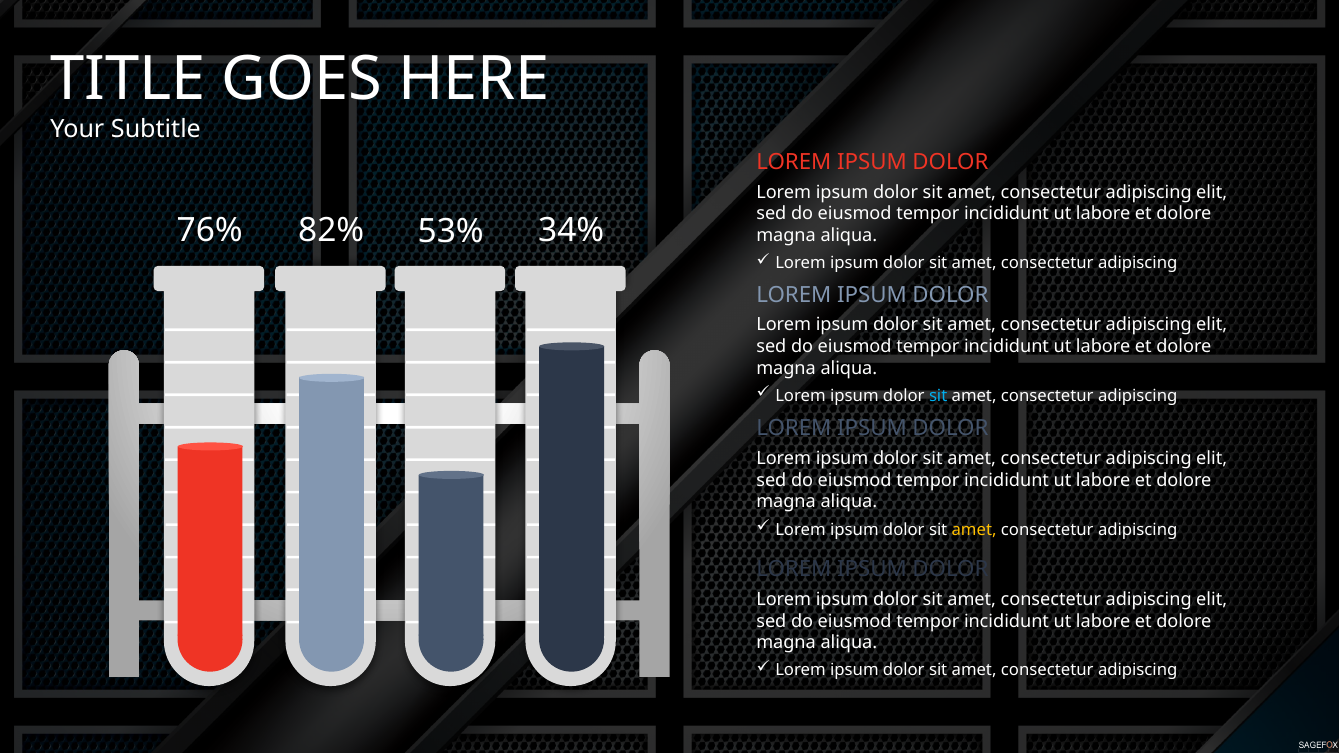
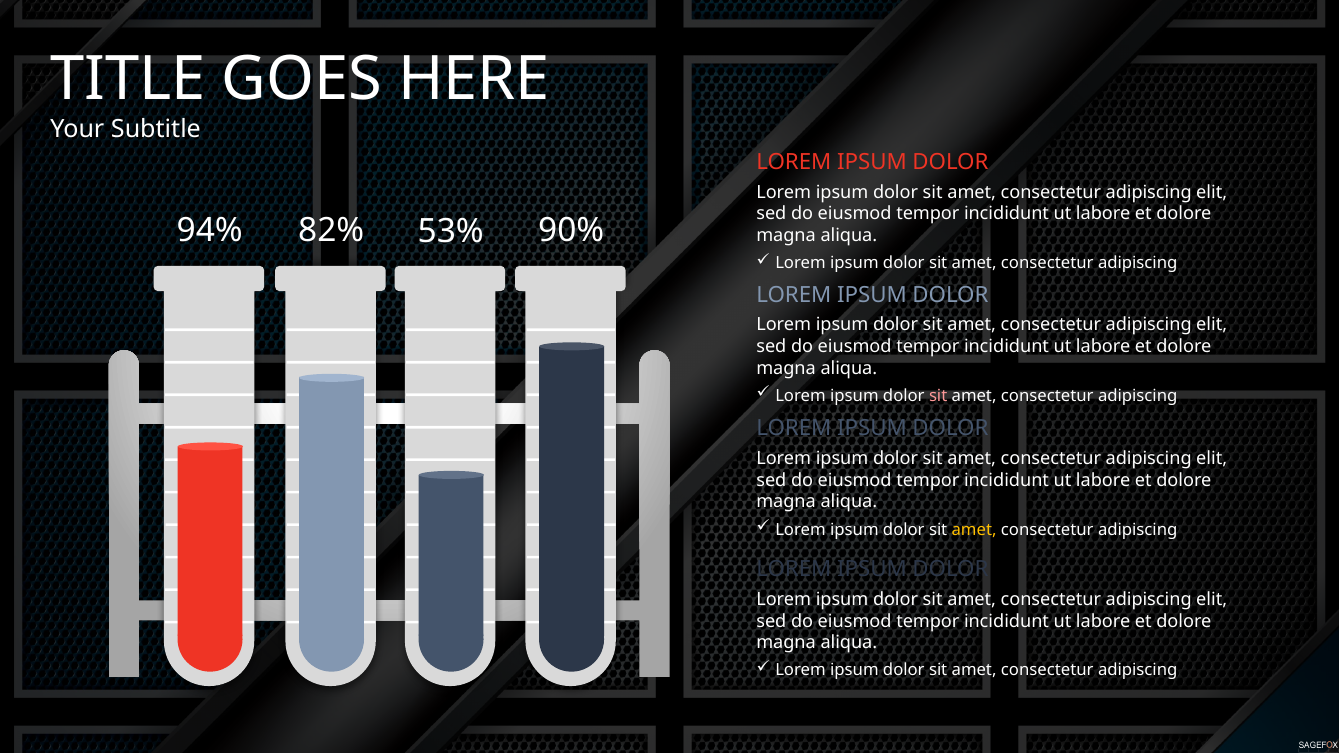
76%: 76% -> 94%
34%: 34% -> 90%
sit at (938, 396) colour: light blue -> pink
